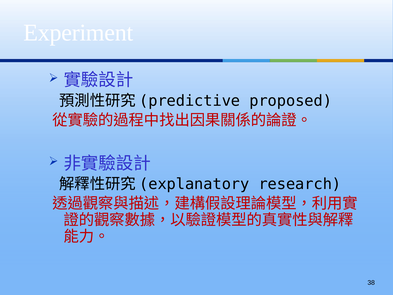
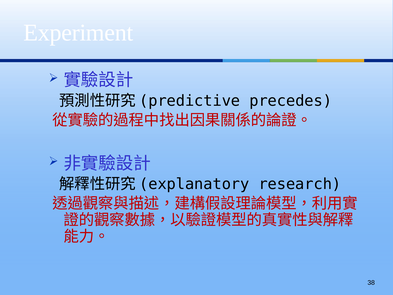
proposed: proposed -> precedes
